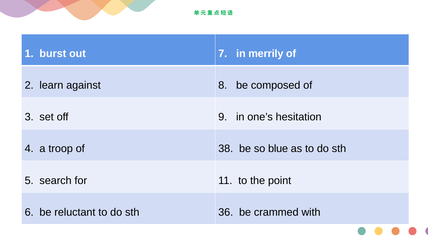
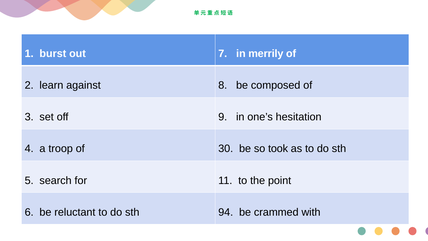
38: 38 -> 30
blue: blue -> took
36: 36 -> 94
